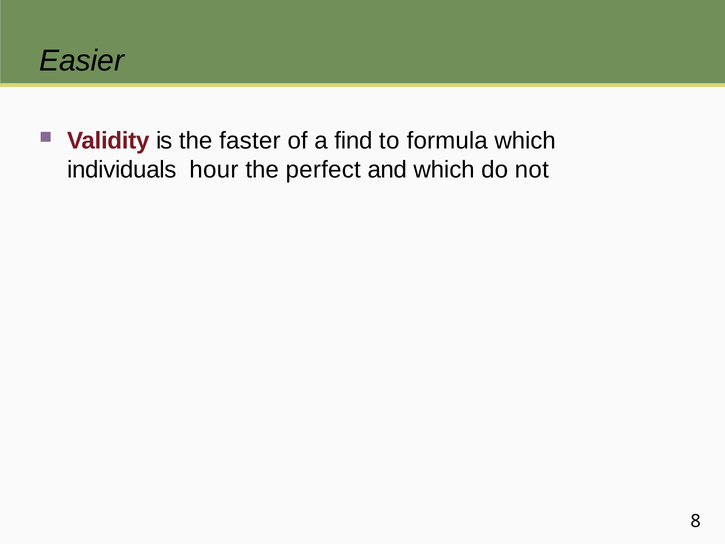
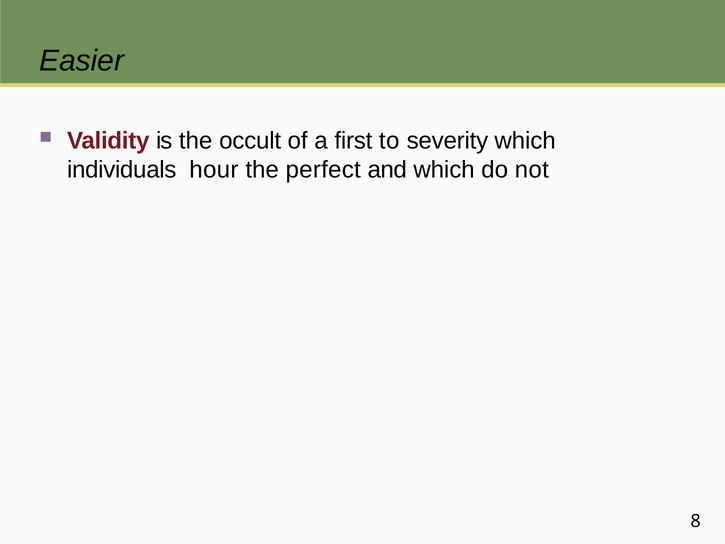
faster: faster -> occult
find: find -> first
formula: formula -> severity
